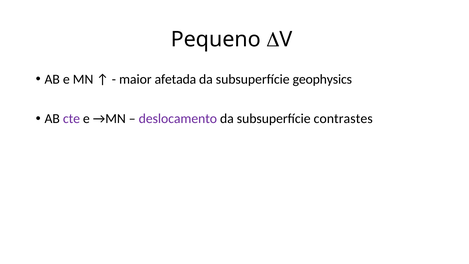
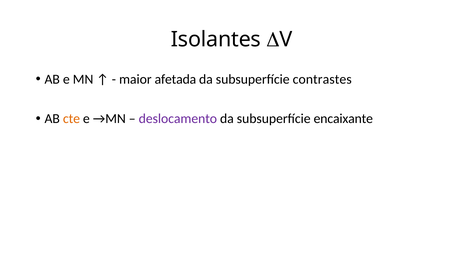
Pequeno: Pequeno -> Isolantes
geophysics: geophysics -> contrastes
cte colour: purple -> orange
contrastes: contrastes -> encaixante
